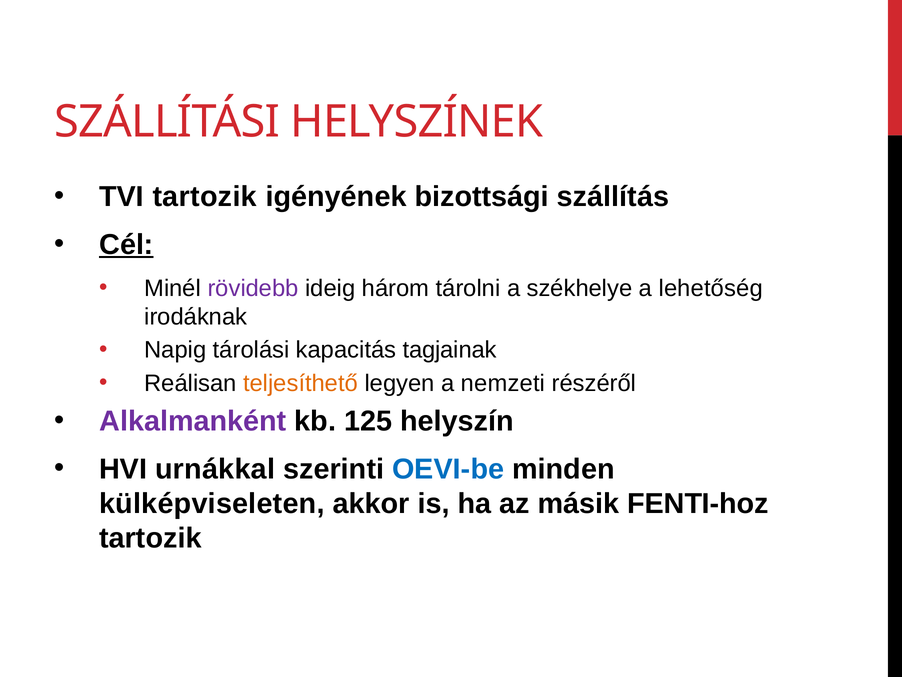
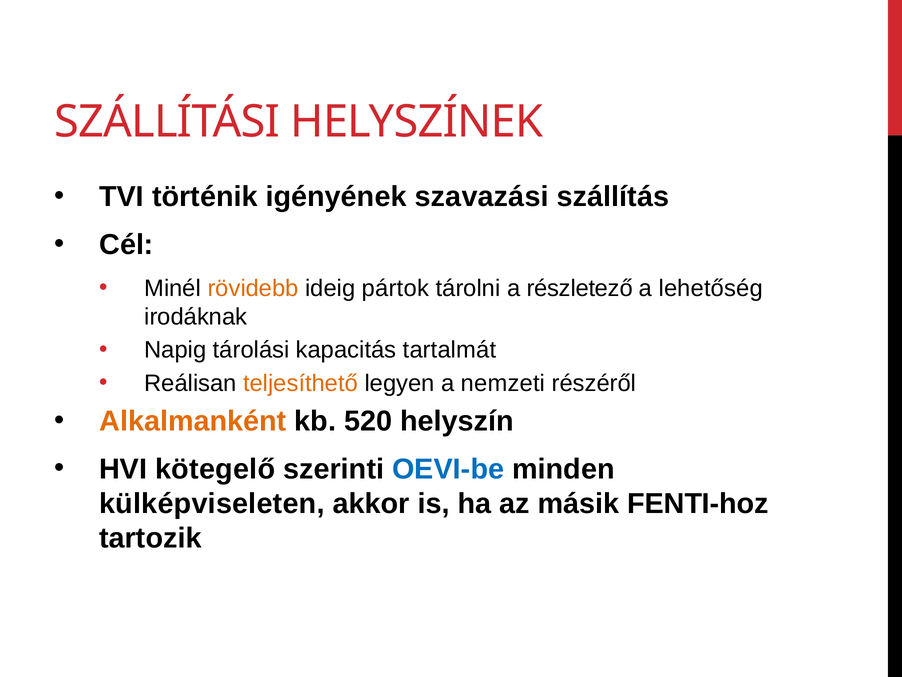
TVI tartozik: tartozik -> történik
bizottsági: bizottsági -> szavazási
Cél underline: present -> none
rövidebb colour: purple -> orange
három: három -> pártok
székhelye: székhelye -> részletező
tagjainak: tagjainak -> tartalmát
Alkalmanként colour: purple -> orange
125: 125 -> 520
urnákkal: urnákkal -> kötegelő
